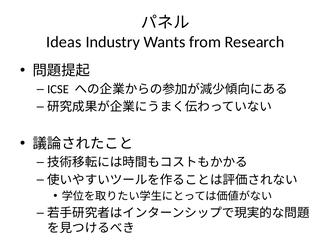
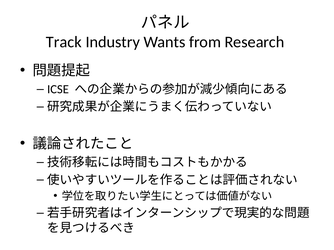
Ideas: Ideas -> Track
